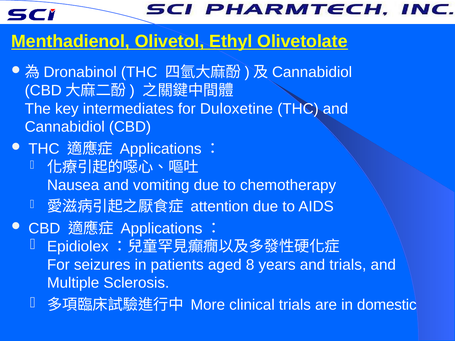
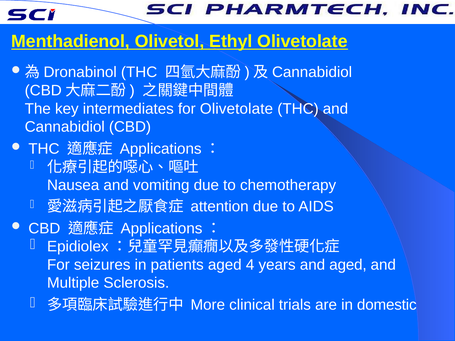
for Duloxetine: Duloxetine -> Olivetolate
8: 8 -> 4
and trials: trials -> aged
